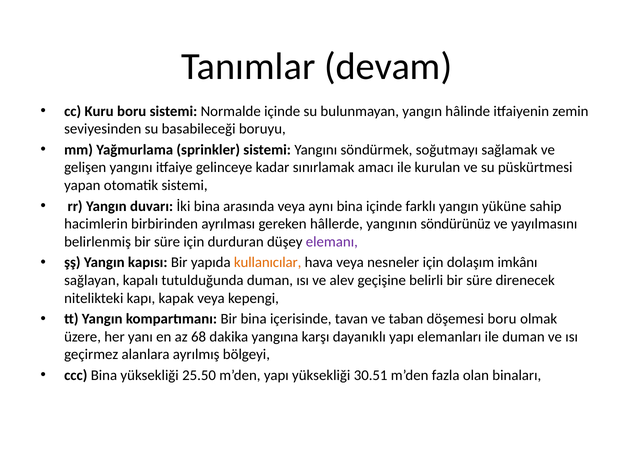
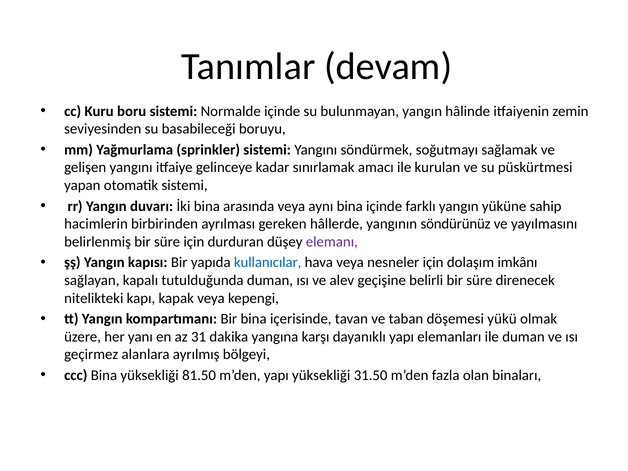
kullanıcılar colour: orange -> blue
döşemesi boru: boru -> yükü
68: 68 -> 31
25.50: 25.50 -> 81.50
30.51: 30.51 -> 31.50
